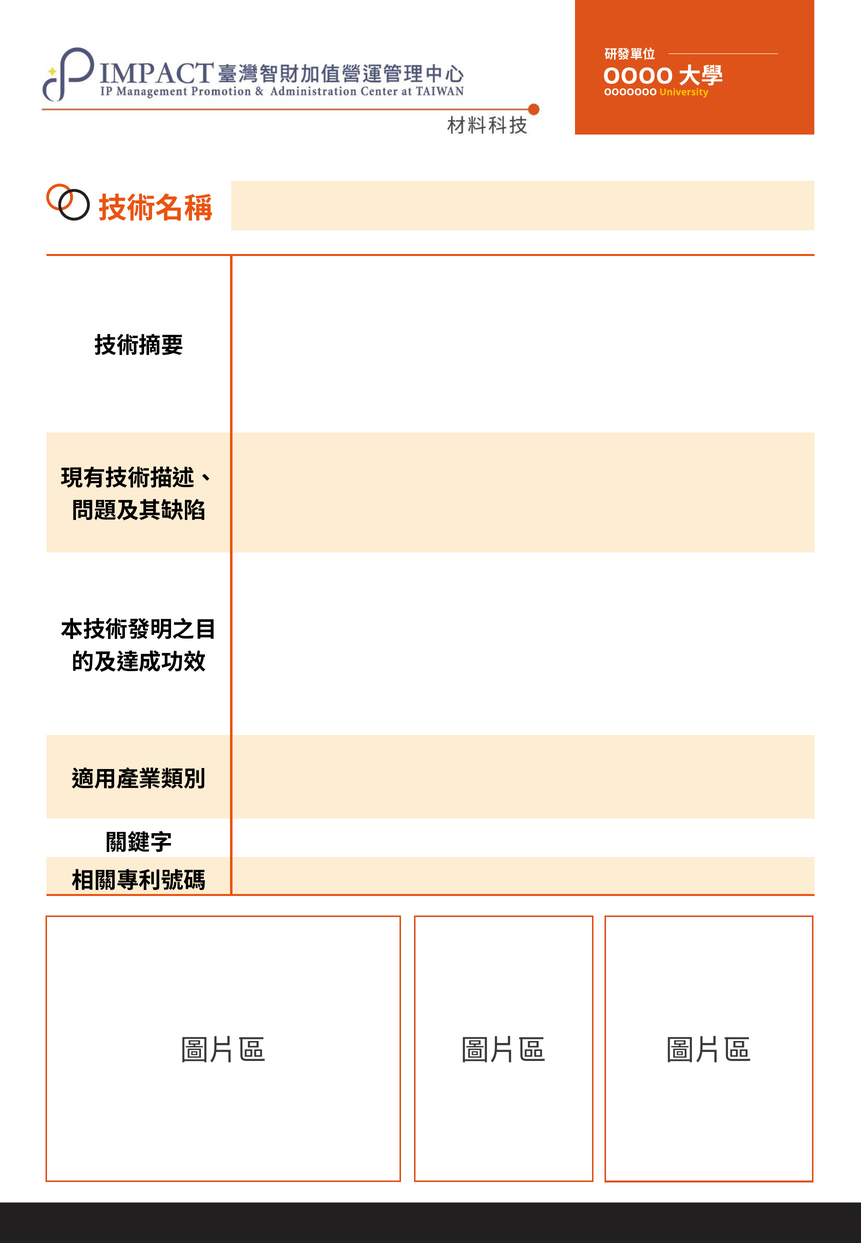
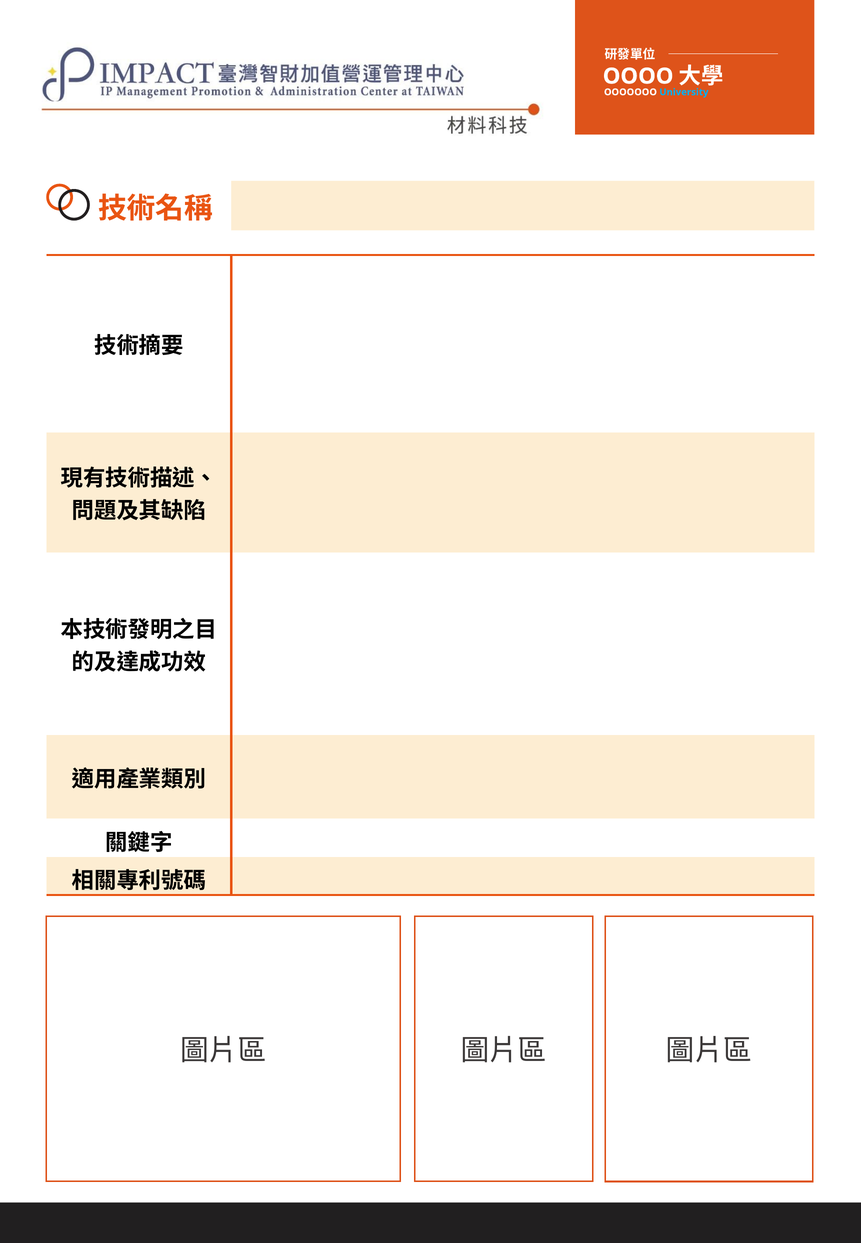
University colour: yellow -> light blue
